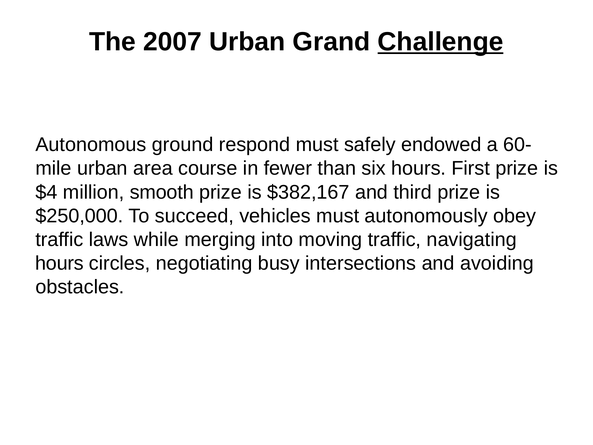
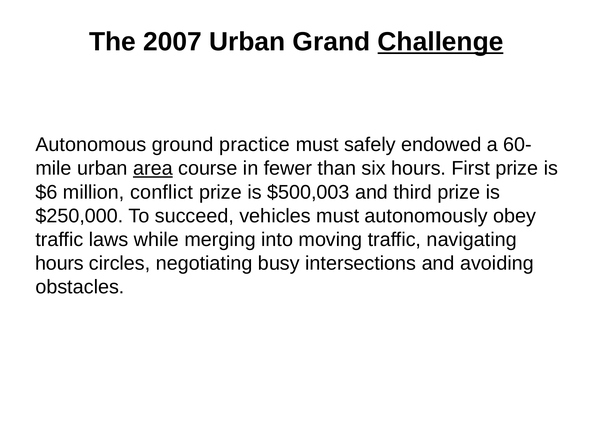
respond: respond -> practice
area underline: none -> present
$4: $4 -> $6
smooth: smooth -> conflict
$382,167: $382,167 -> $500,003
